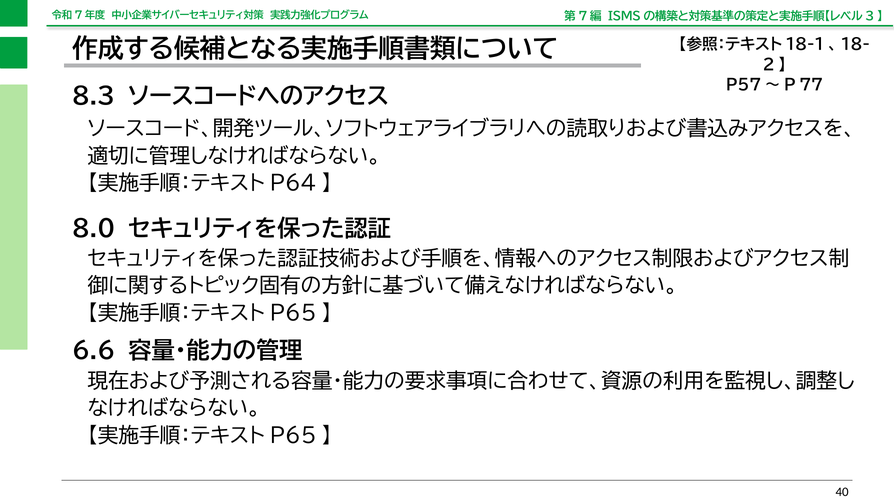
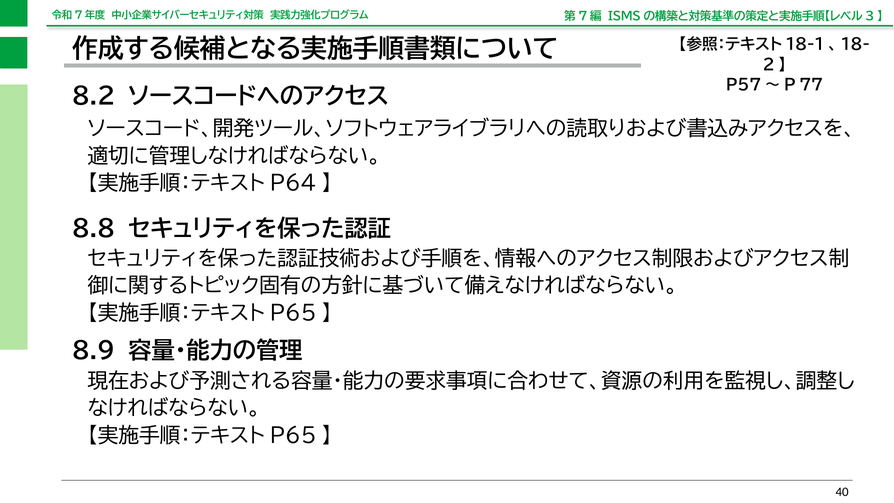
8.3: 8.3 -> 8.2
8.0: 8.0 -> 8.8
6.6: 6.6 -> 8.9
